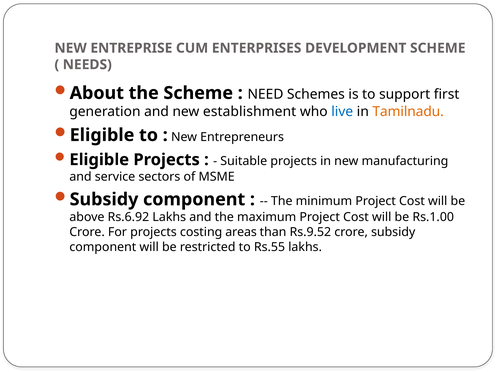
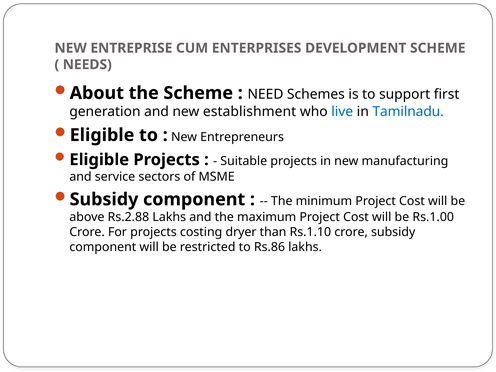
Tamilnadu colour: orange -> blue
Rs.6.92: Rs.6.92 -> Rs.2.88
areas: areas -> dryer
Rs.9.52: Rs.9.52 -> Rs.1.10
Rs.55: Rs.55 -> Rs.86
